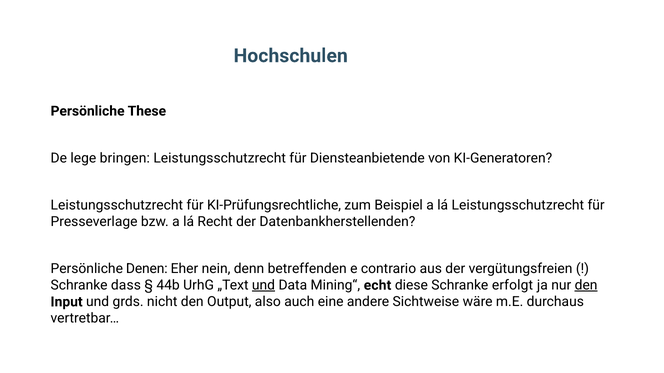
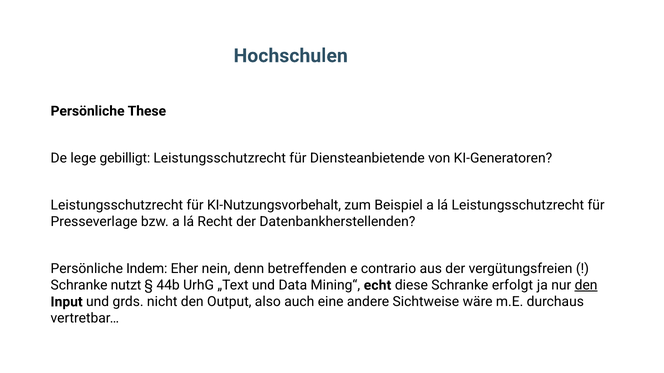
bringen: bringen -> gebilligt
KI-Prüfungsrechtliche: KI-Prüfungsrechtliche -> KI-Nutzungsvorbehalt
Denen: Denen -> Indem
dass: dass -> nutzt
und at (264, 286) underline: present -> none
